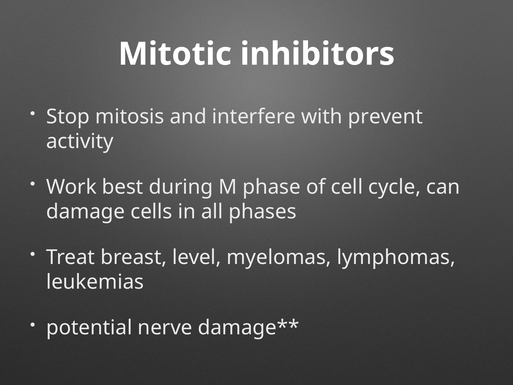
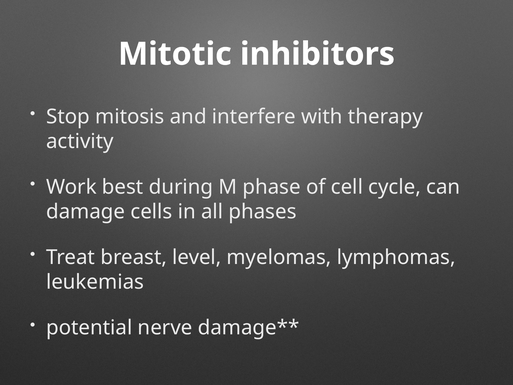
prevent: prevent -> therapy
